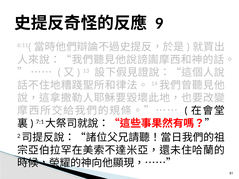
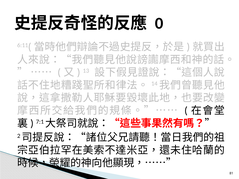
9: 9 -> 0
